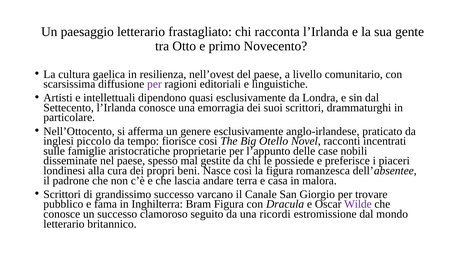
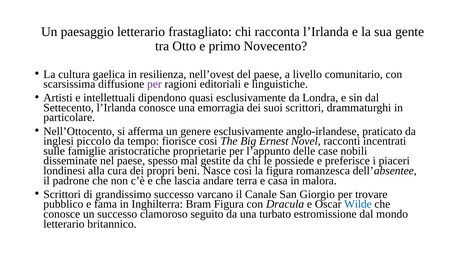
Otello: Otello -> Ernest
Wilde colour: purple -> blue
ricordi: ricordi -> turbato
